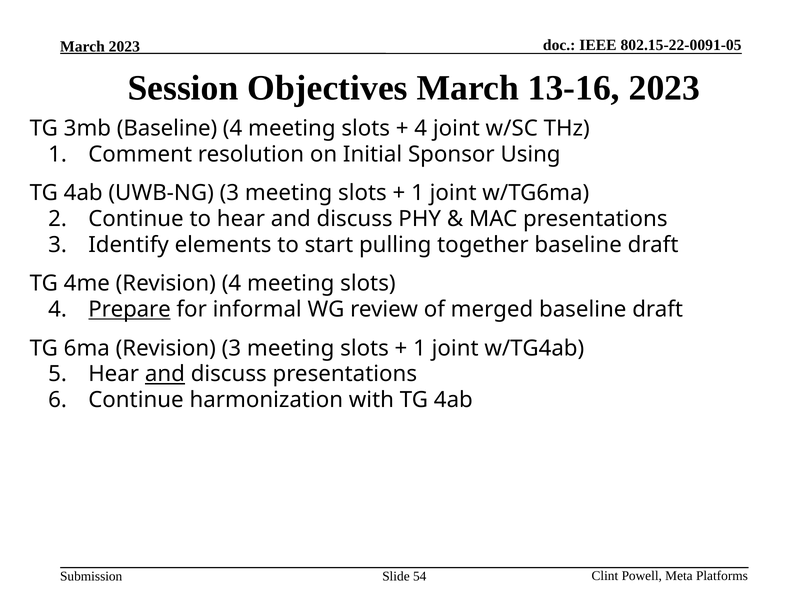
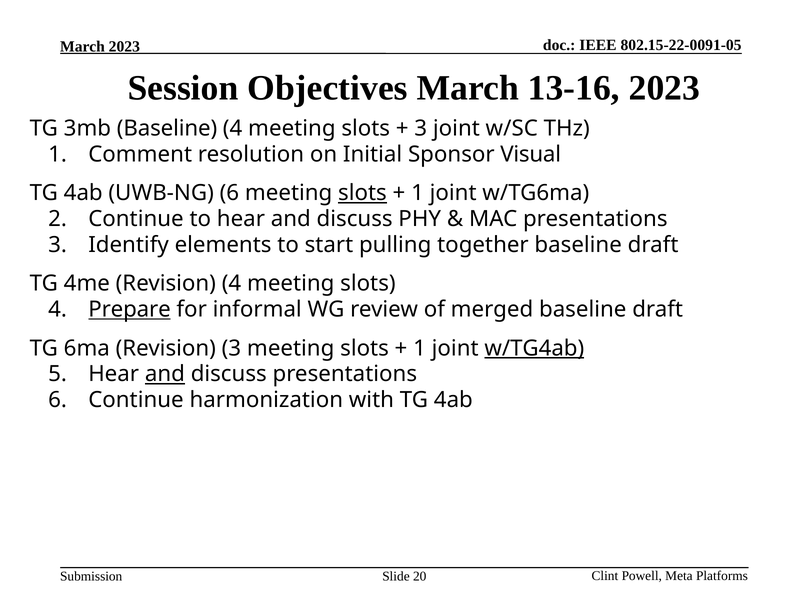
4 at (421, 129): 4 -> 3
Using: Using -> Visual
UWB-NG 3: 3 -> 6
slots at (362, 193) underline: none -> present
w/TG4ab underline: none -> present
54: 54 -> 20
